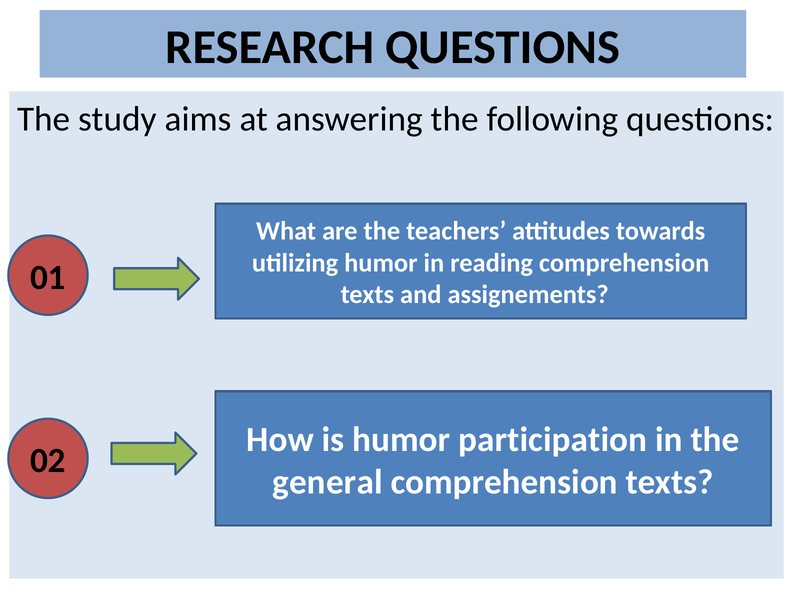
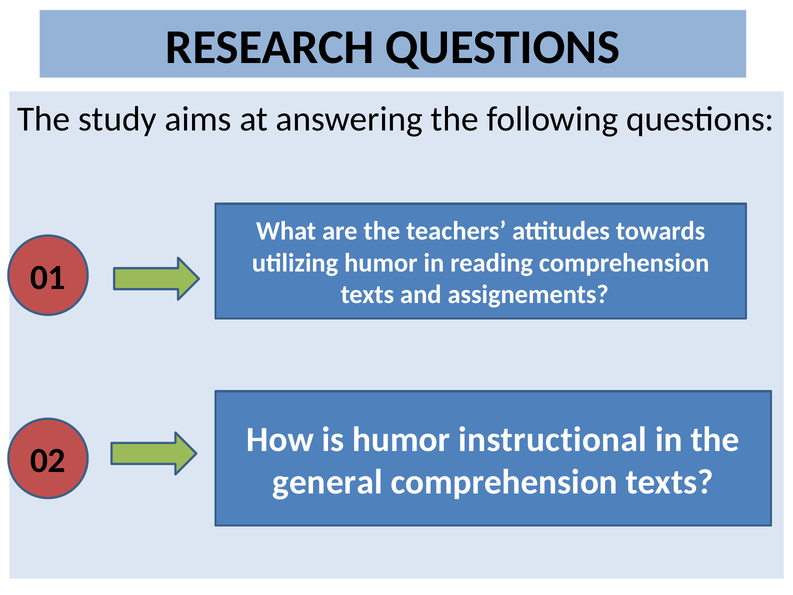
participation: participation -> instructional
